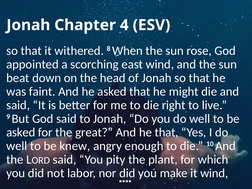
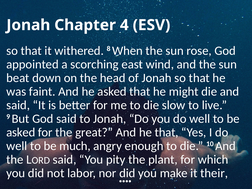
right: right -> slow
knew: knew -> much
it wind: wind -> their
